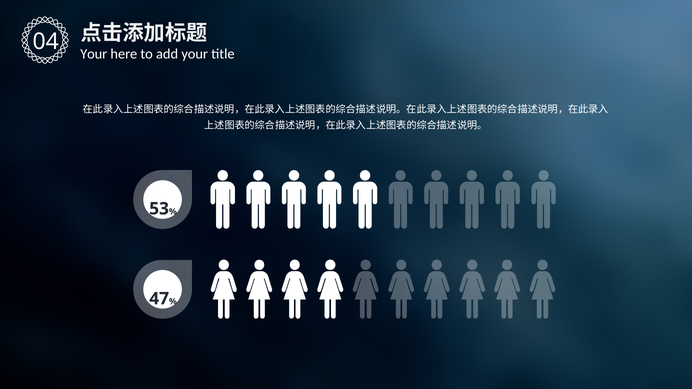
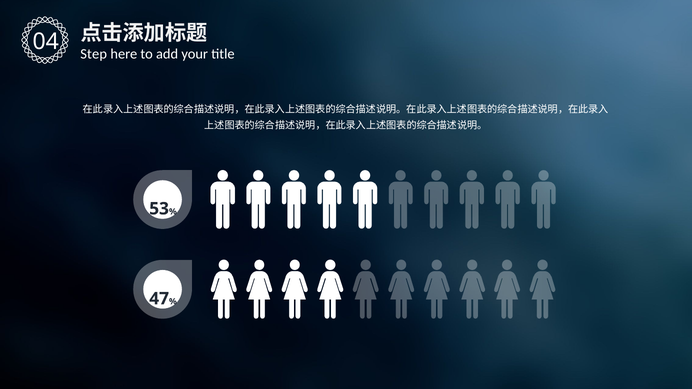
Your at (94, 54): Your -> Step
